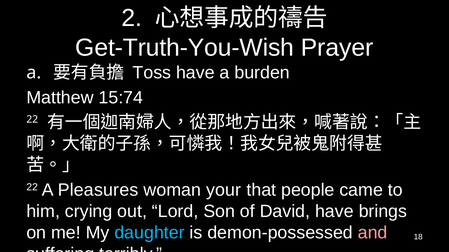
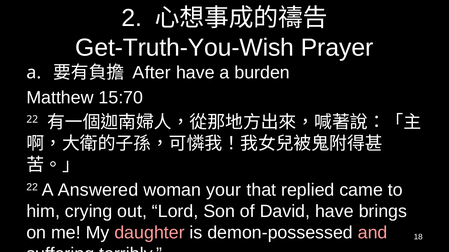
Toss: Toss -> After
15:74: 15:74 -> 15:70
Pleasures: Pleasures -> Answered
people: people -> replied
daughter colour: light blue -> pink
